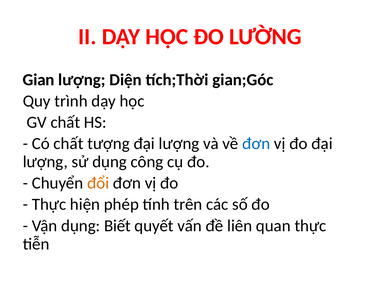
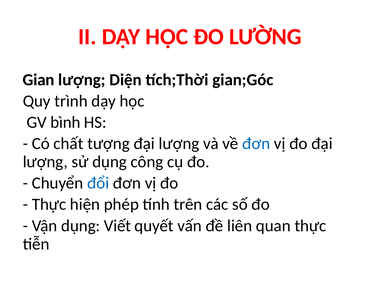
GV chất: chất -> bình
đổi colour: orange -> blue
Biết: Biết -> Viết
